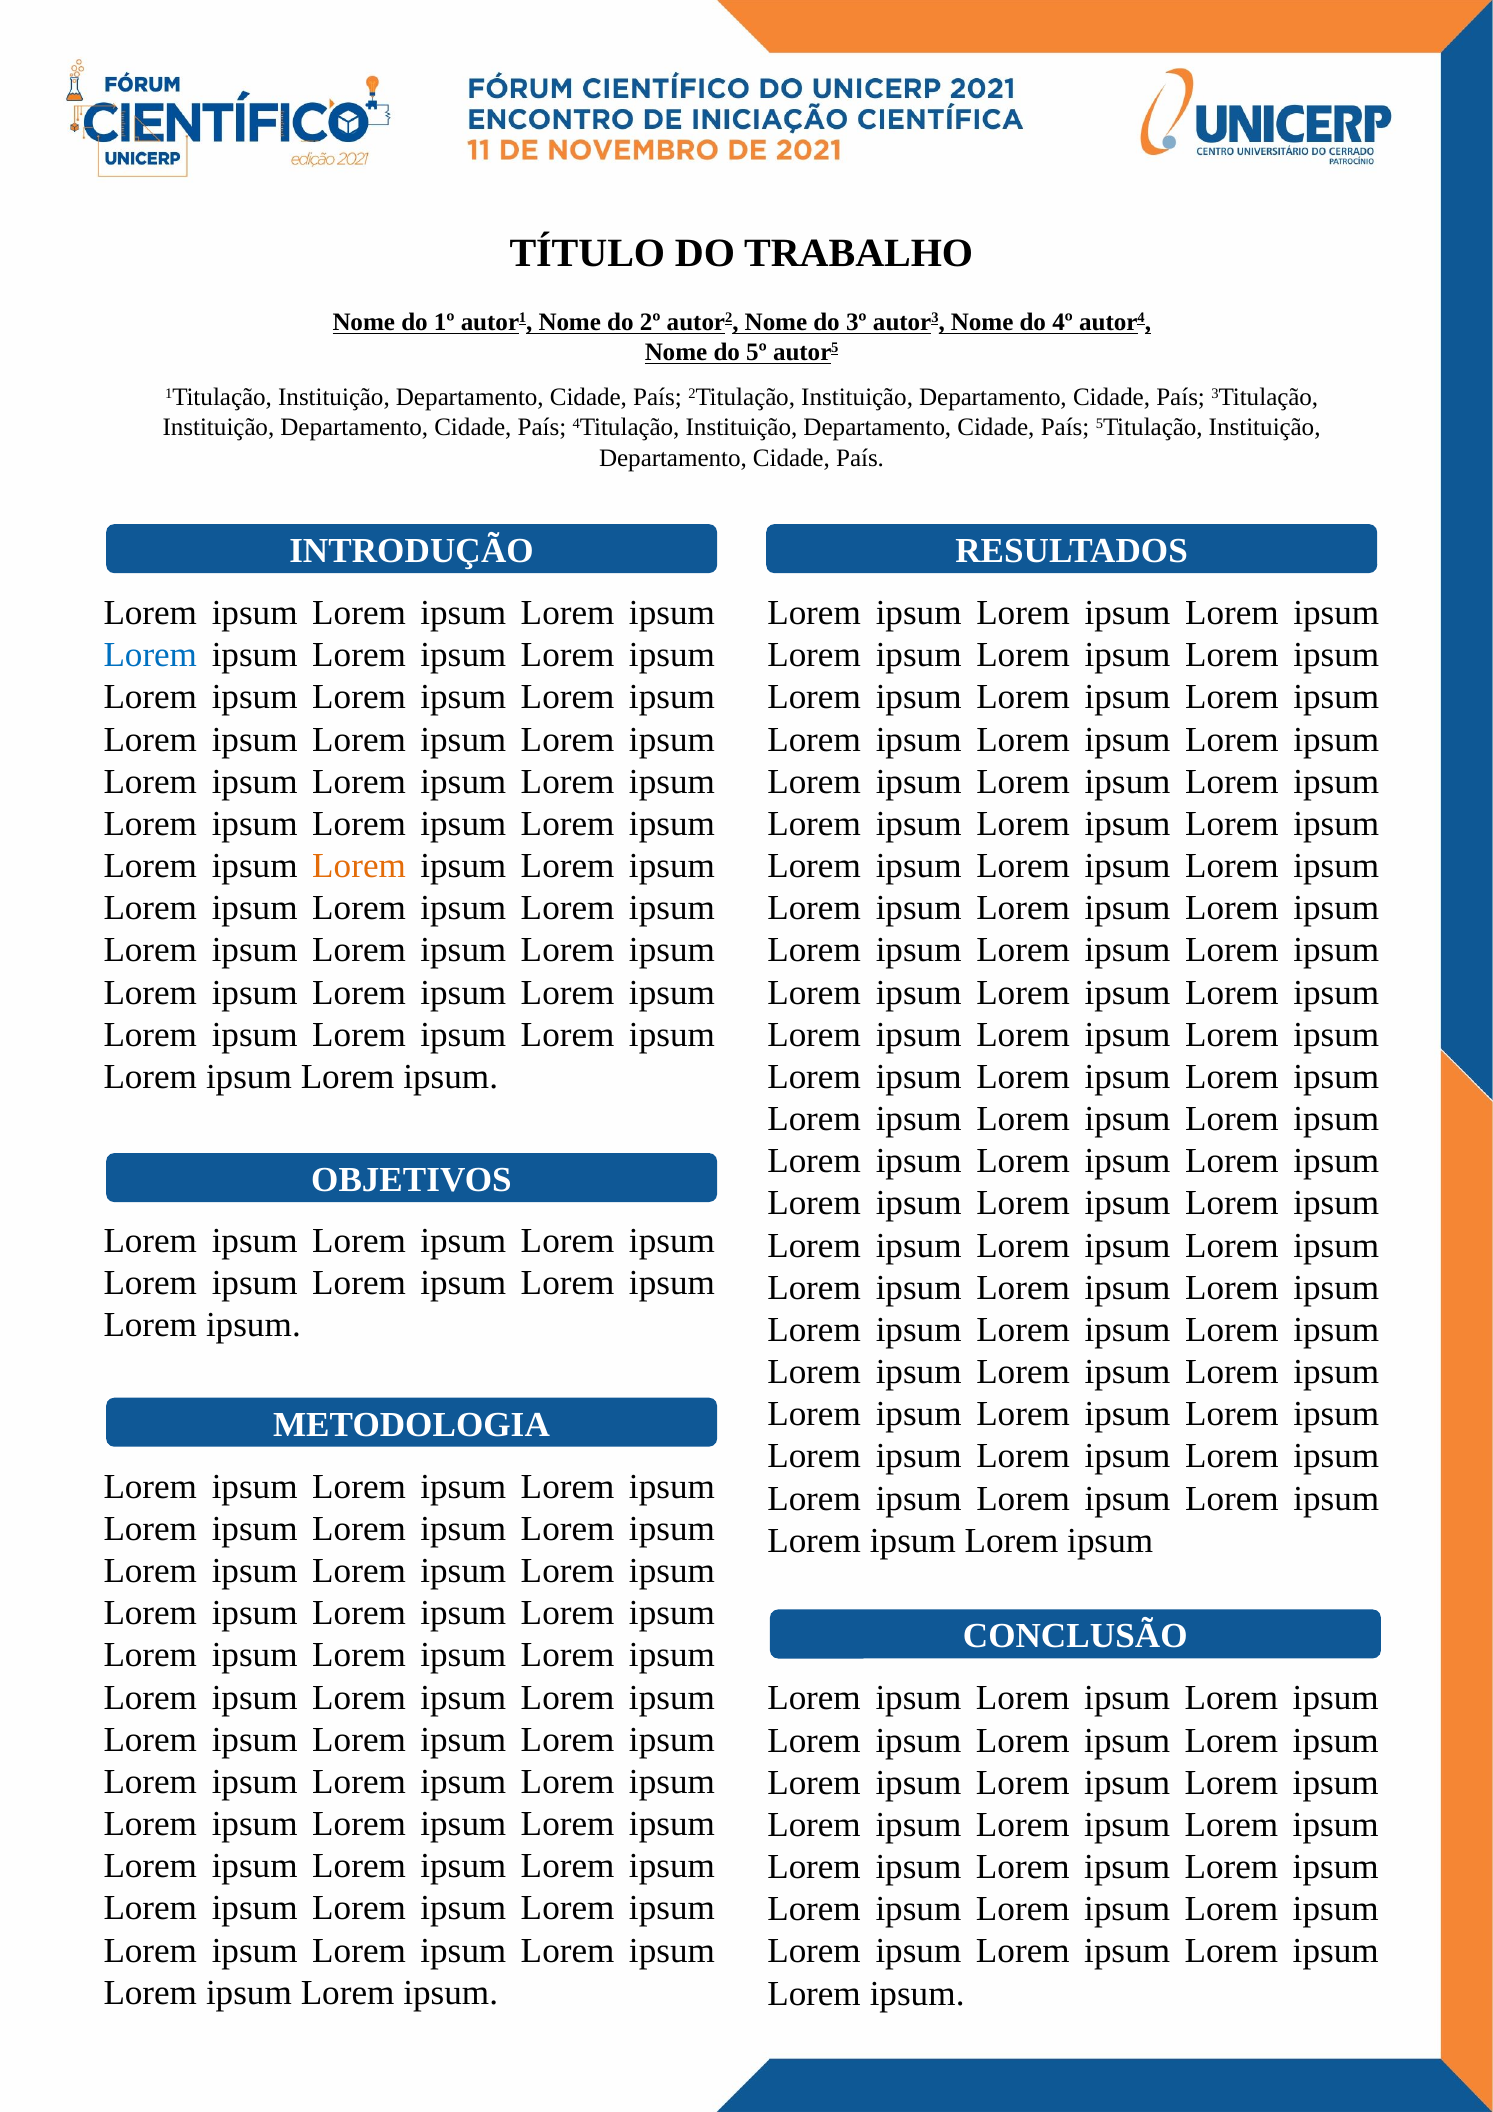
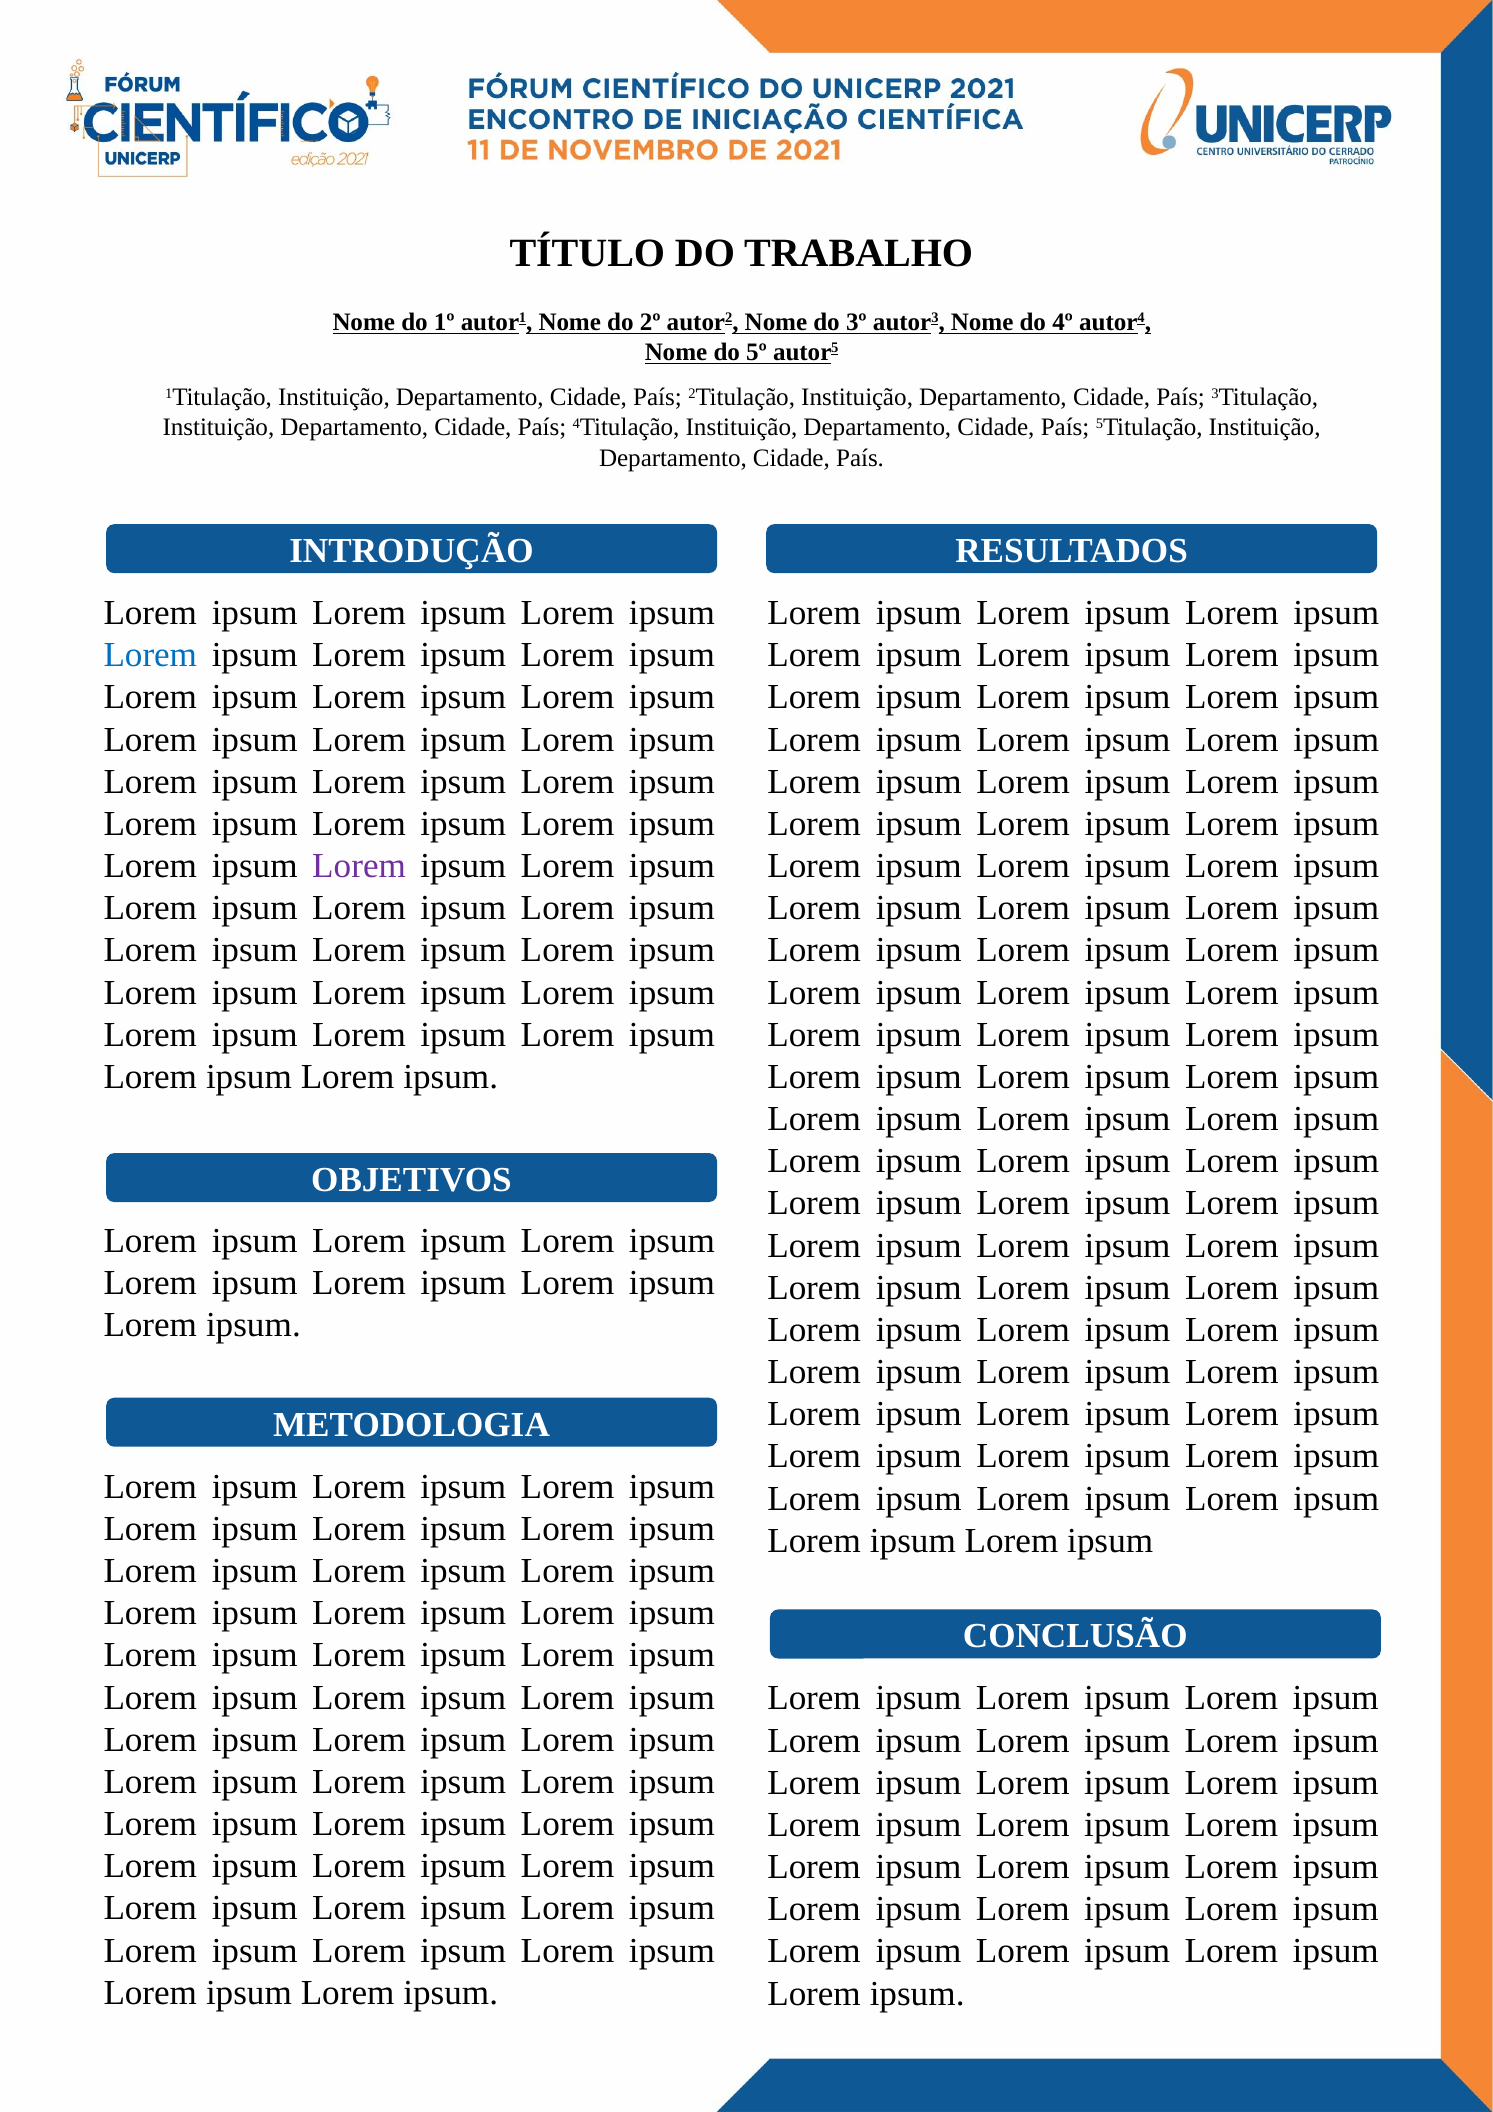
Lorem at (359, 866) colour: orange -> purple
